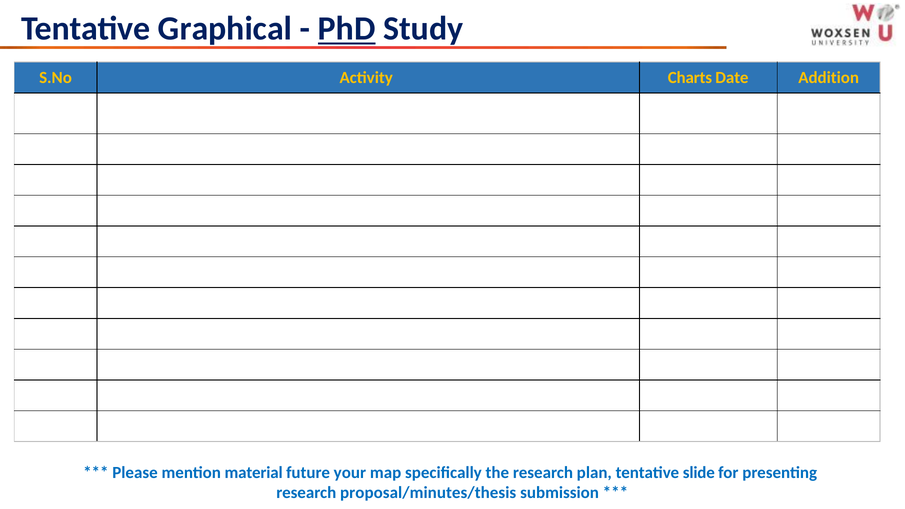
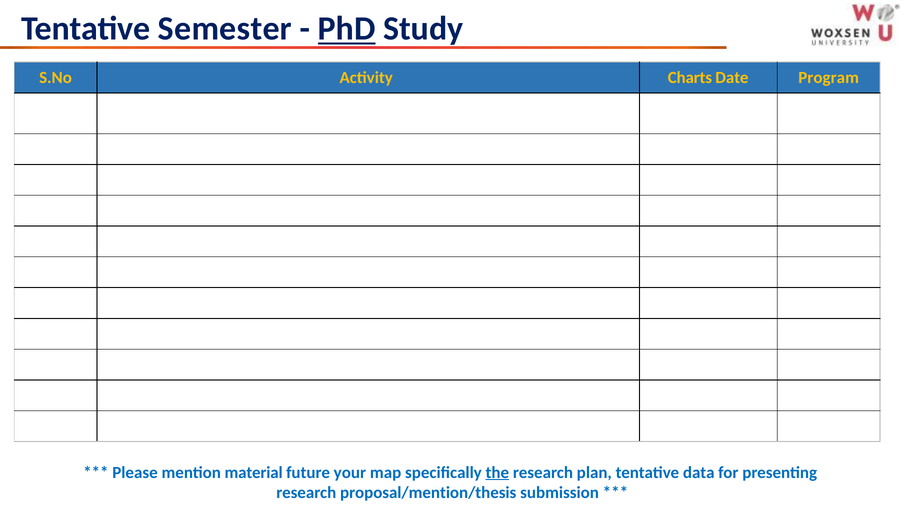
Graphical: Graphical -> Semester
Addition: Addition -> Program
the underline: none -> present
slide: slide -> data
proposal/minutes/thesis: proposal/minutes/thesis -> proposal/mention/thesis
